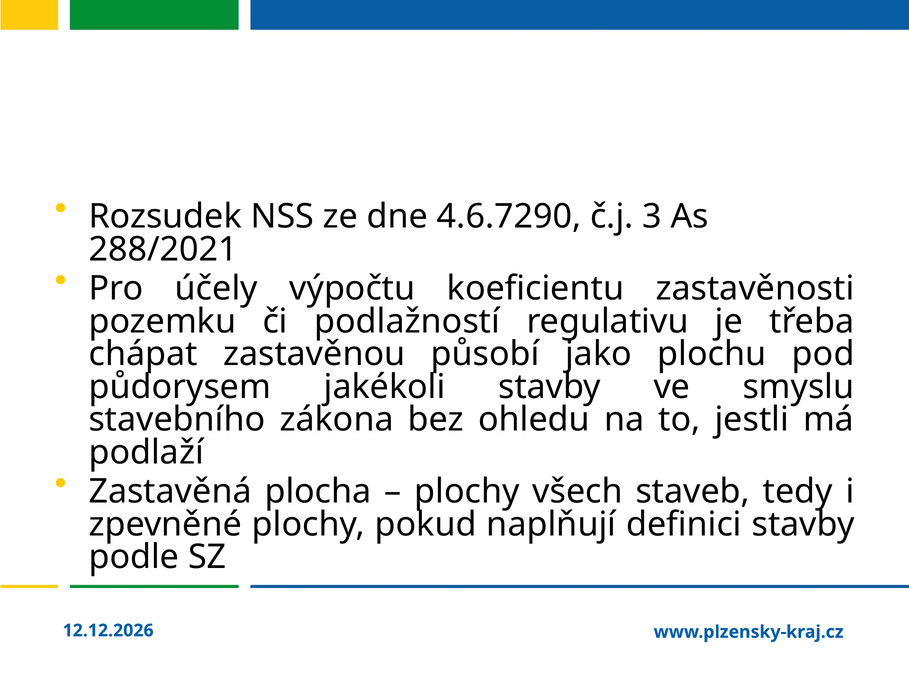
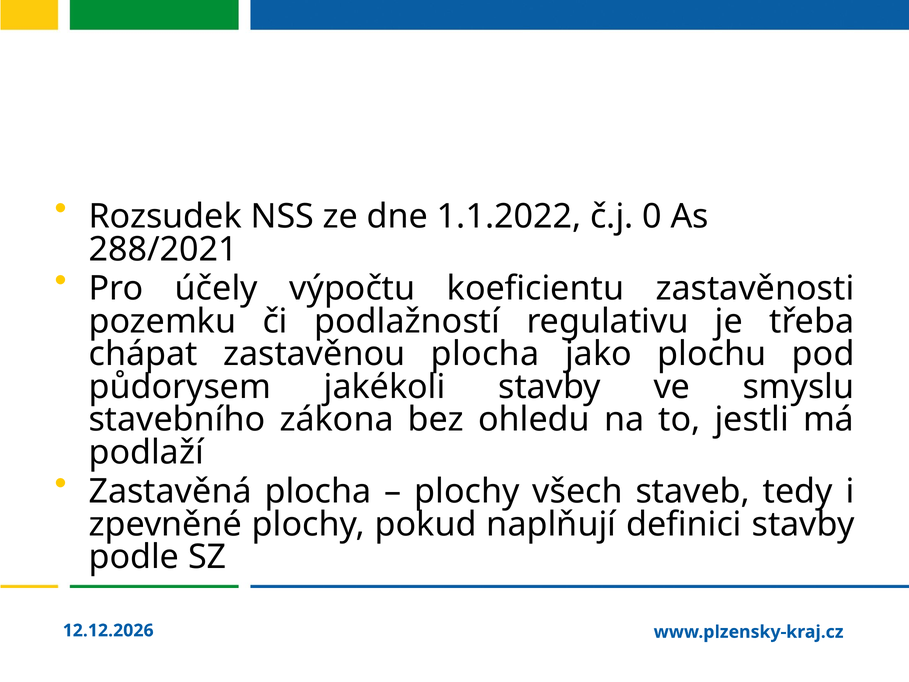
4.6.7290: 4.6.7290 -> 1.1.2022
3: 3 -> 0
zastavěnou působí: působí -> plocha
